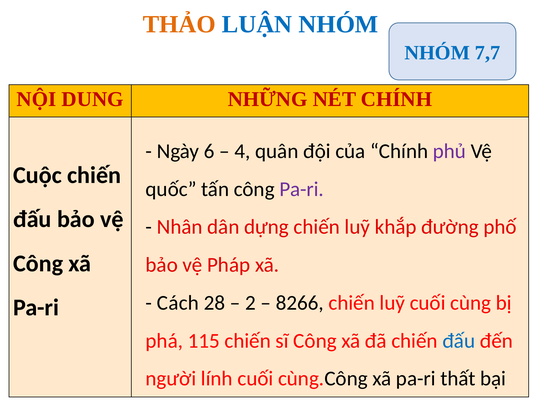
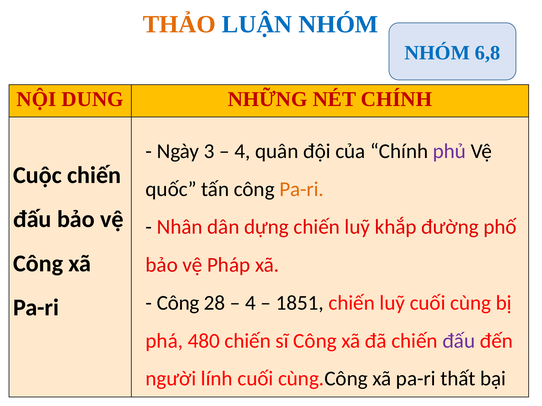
7,7: 7,7 -> 6,8
6: 6 -> 3
Pa-ri at (302, 189) colour: purple -> orange
Cách at (178, 303): Cách -> Công
2 at (250, 303): 2 -> 4
8266: 8266 -> 1851
115: 115 -> 480
đấu at (459, 341) colour: blue -> purple
